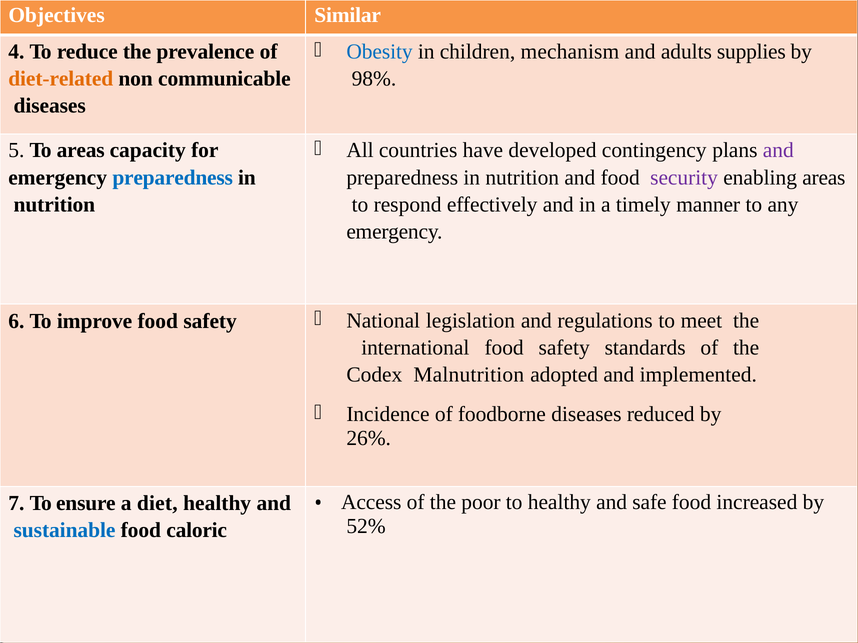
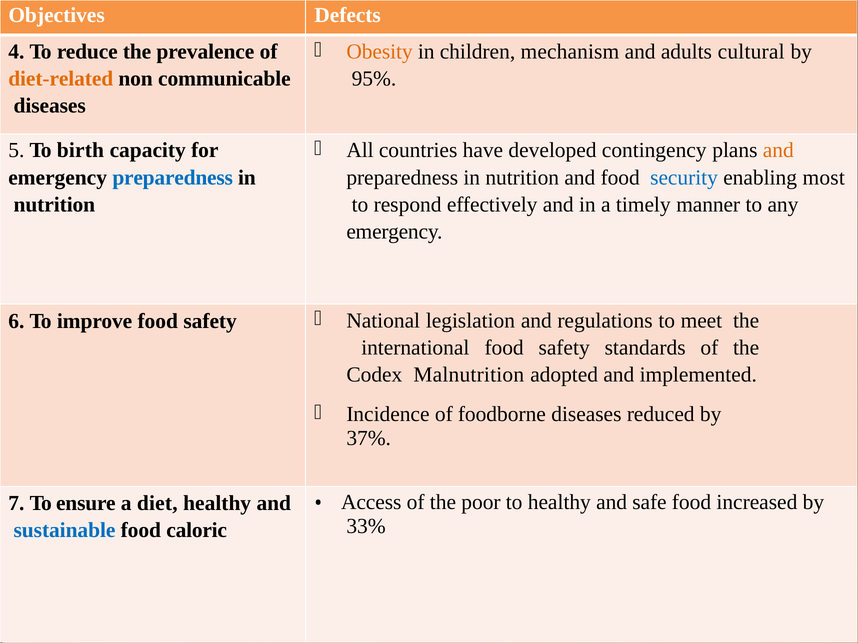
Similar: Similar -> Defects
Obesity colour: blue -> orange
supplies: supplies -> cultural
98%: 98% -> 95%
and at (778, 151) colour: purple -> orange
To areas: areas -> birth
security colour: purple -> blue
enabling areas: areas -> most
26%: 26% -> 37%
52%: 52% -> 33%
